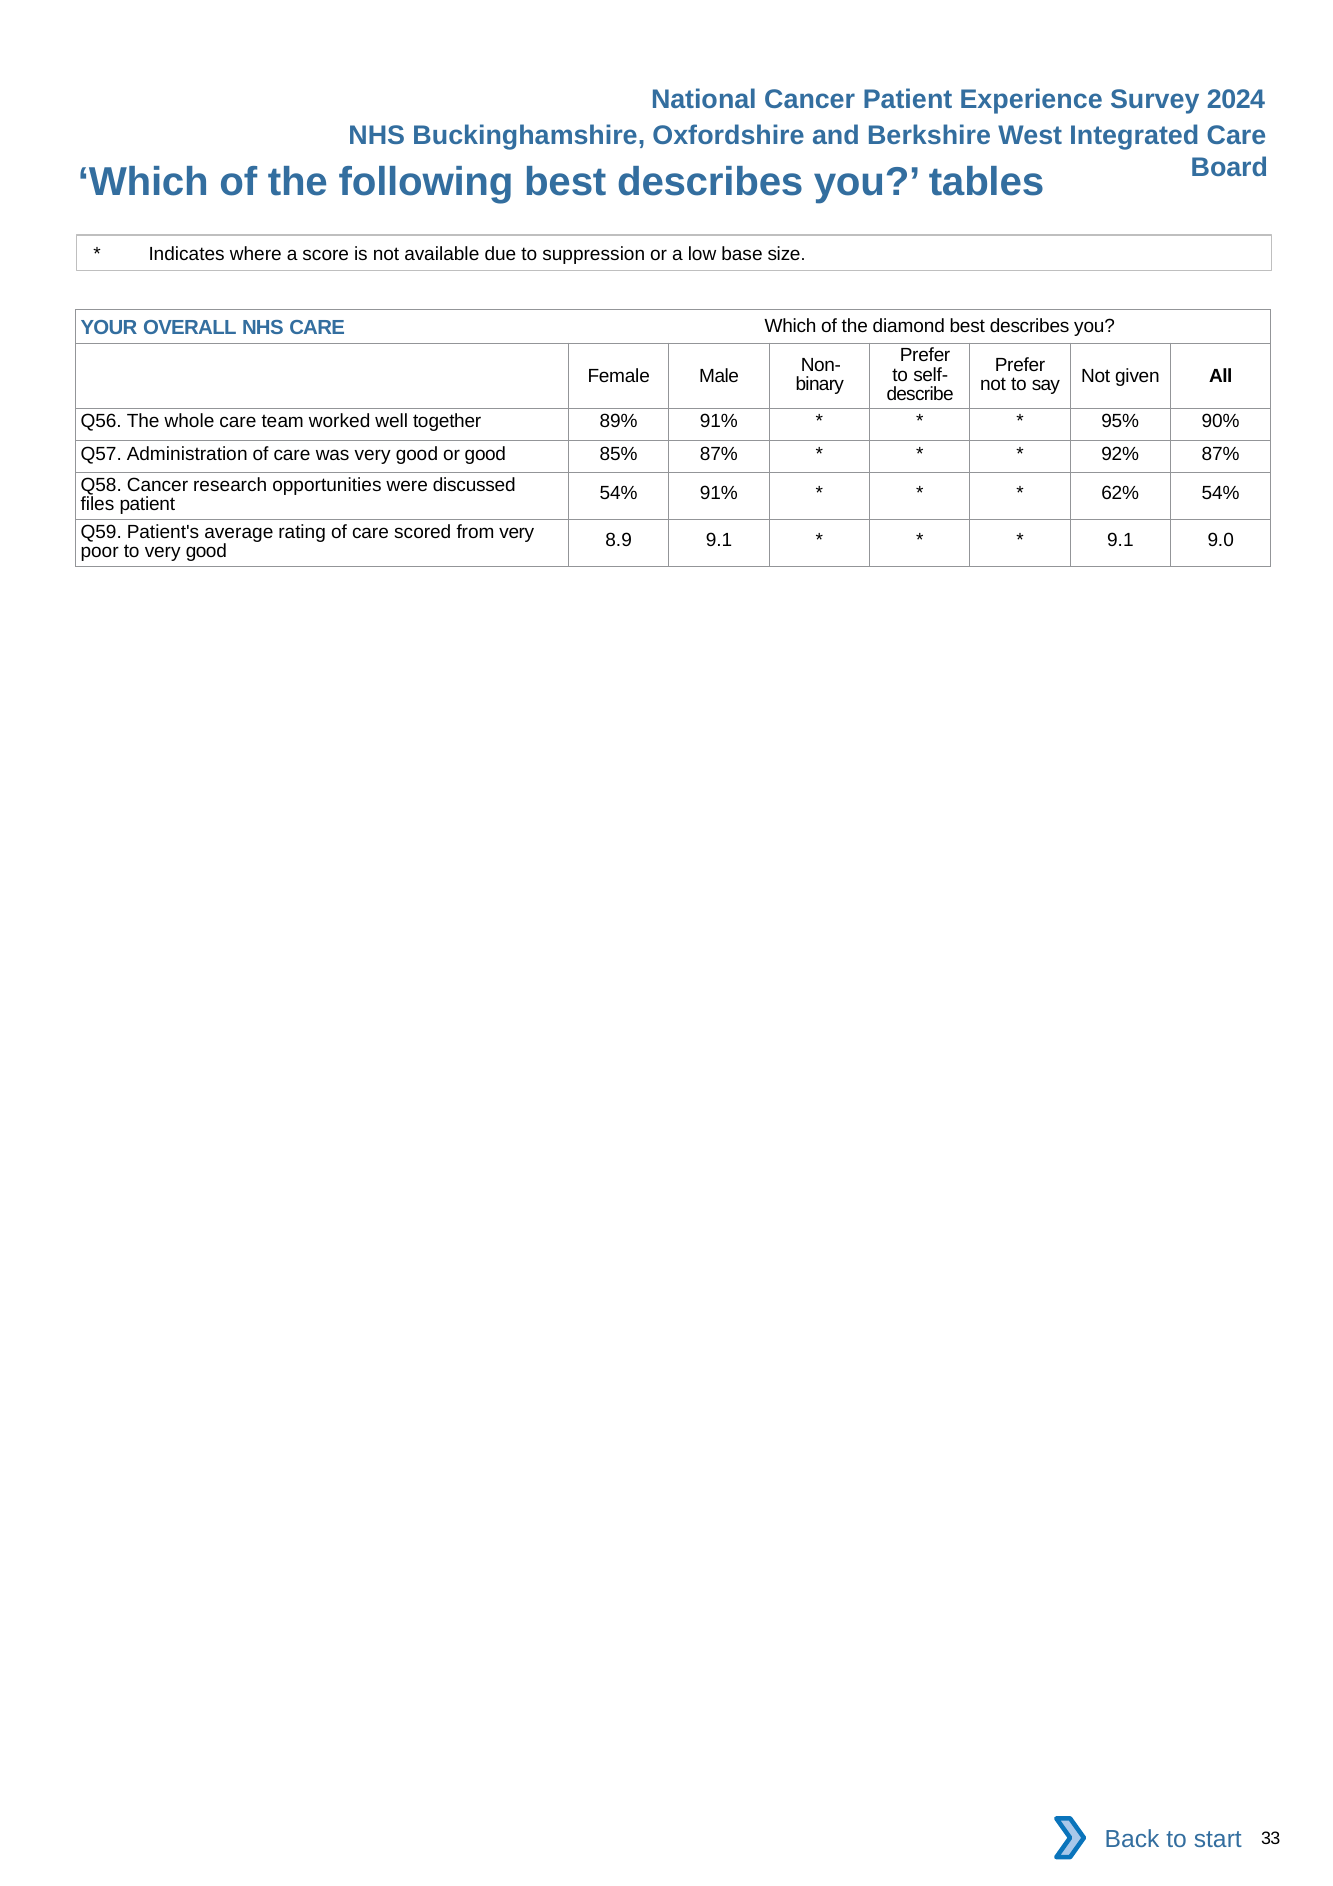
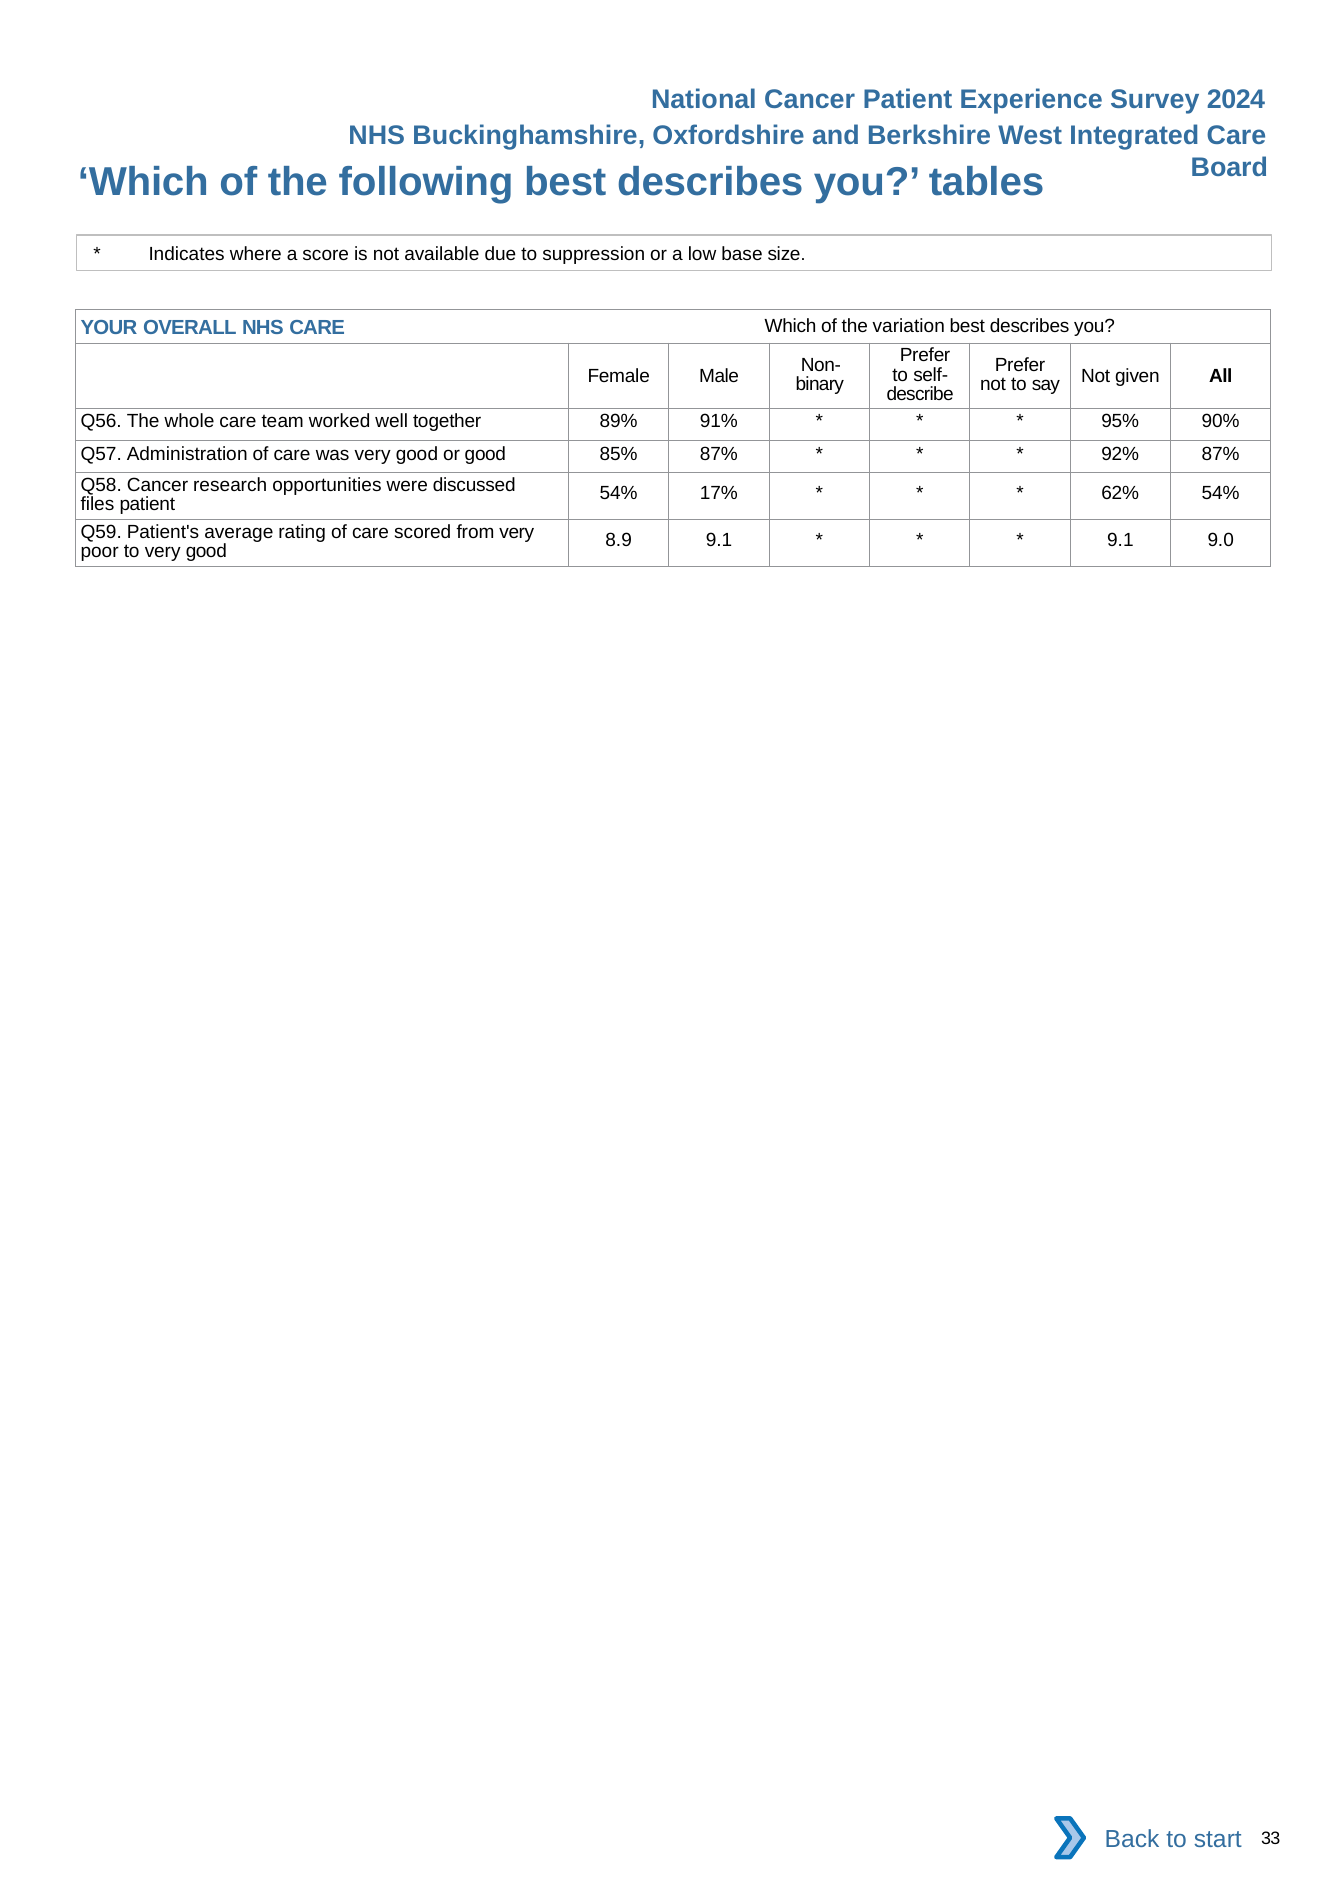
diamond: diamond -> variation
54% 91%: 91% -> 17%
